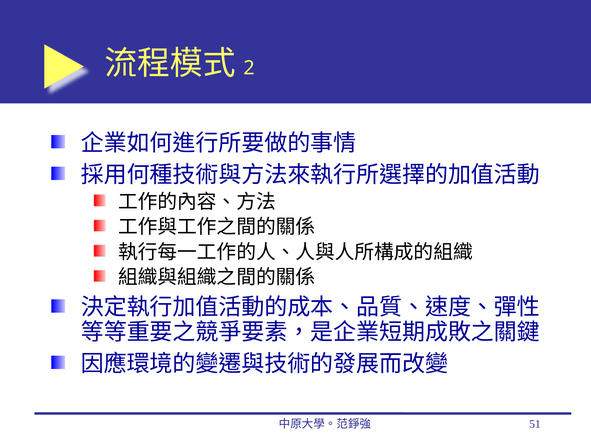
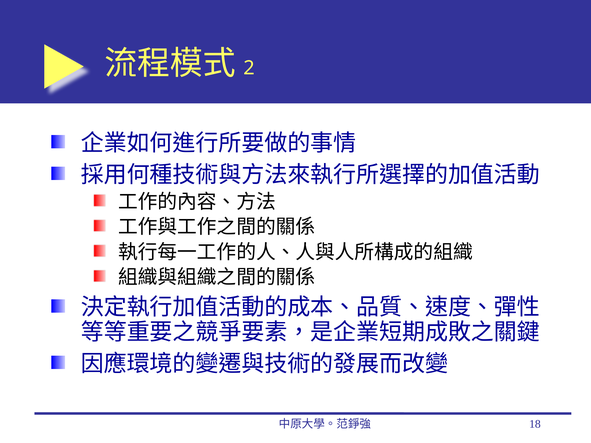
51: 51 -> 18
